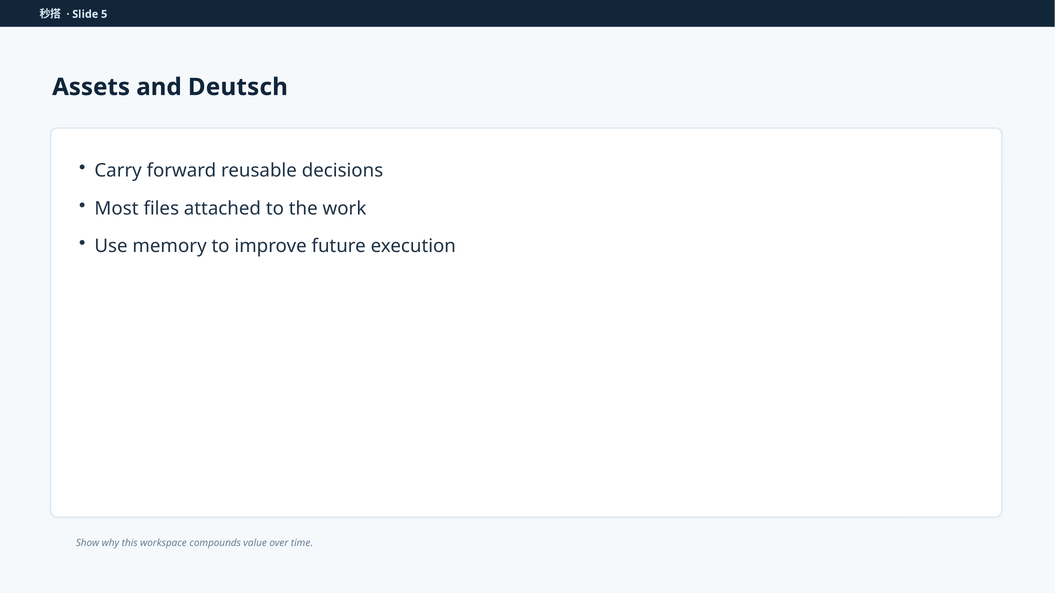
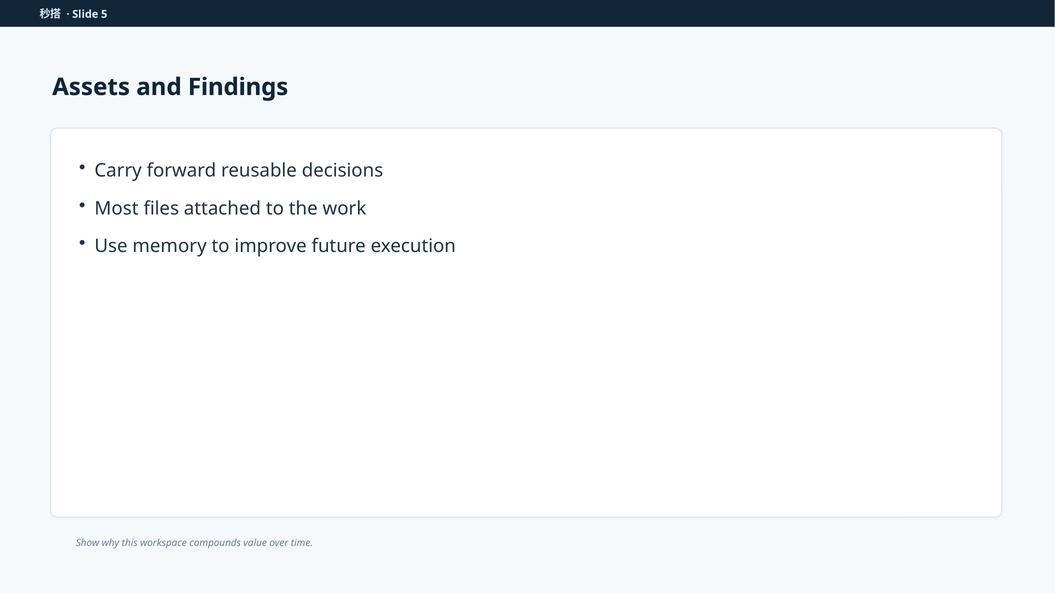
Deutsch: Deutsch -> Findings
